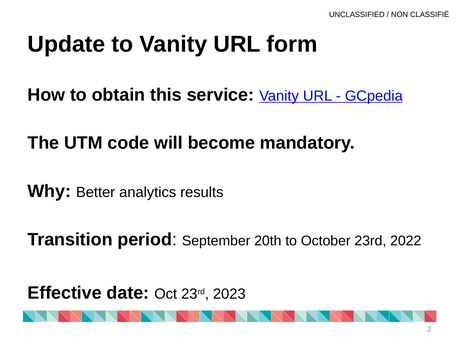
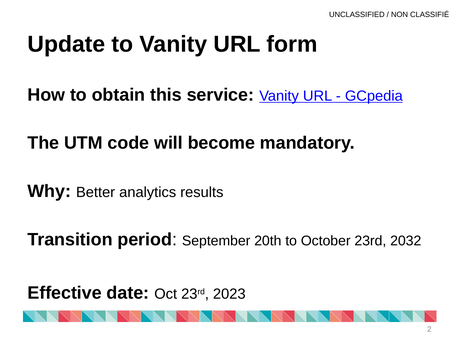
2022: 2022 -> 2032
